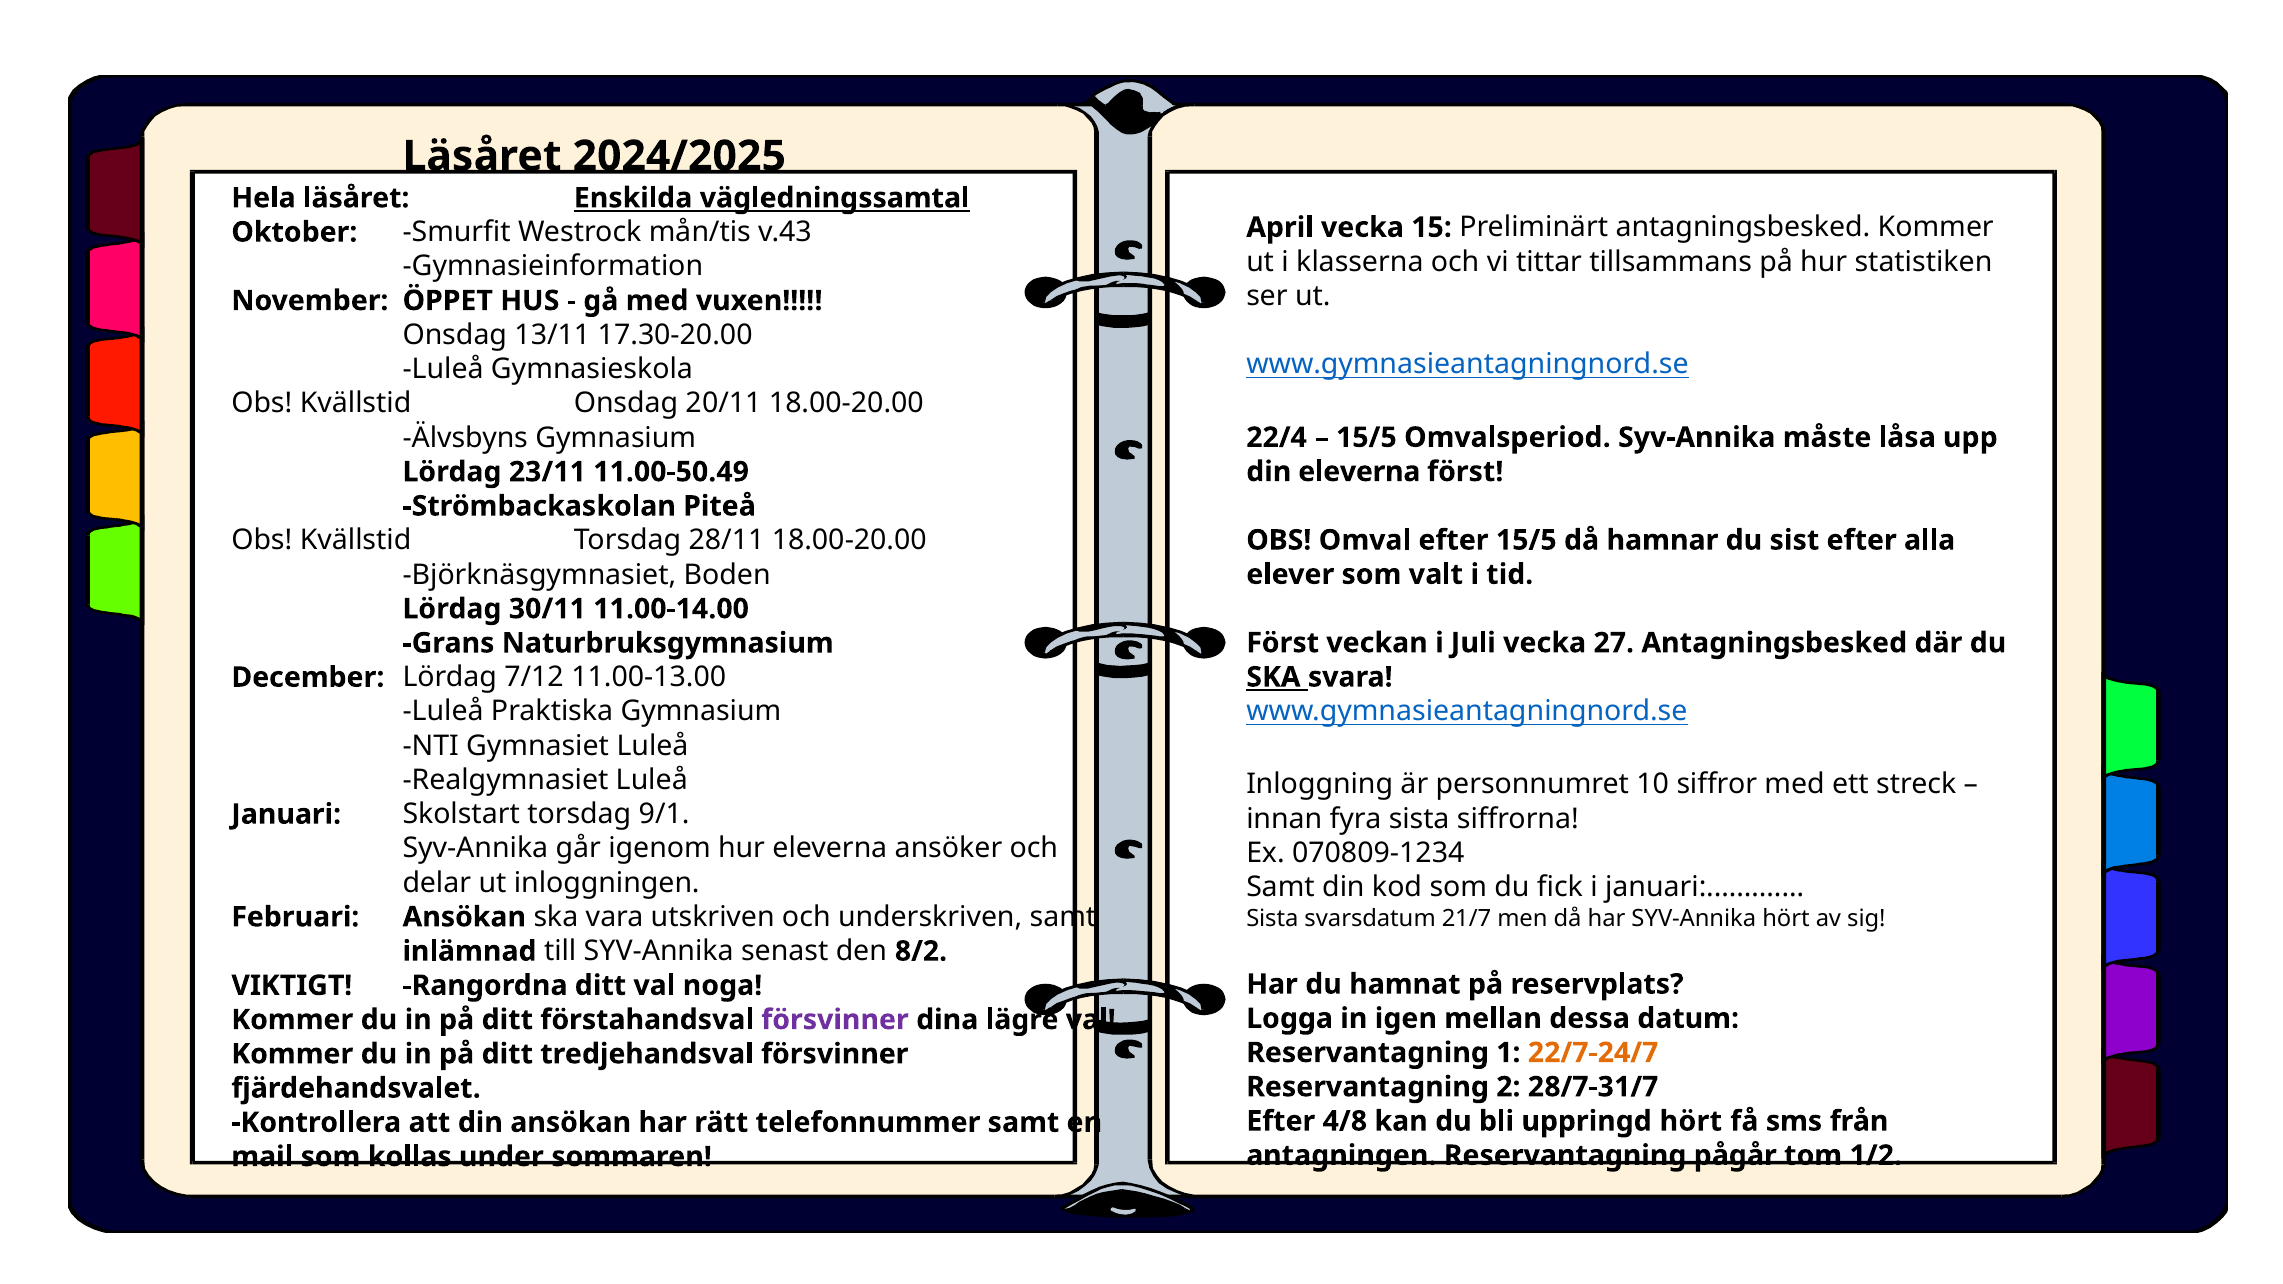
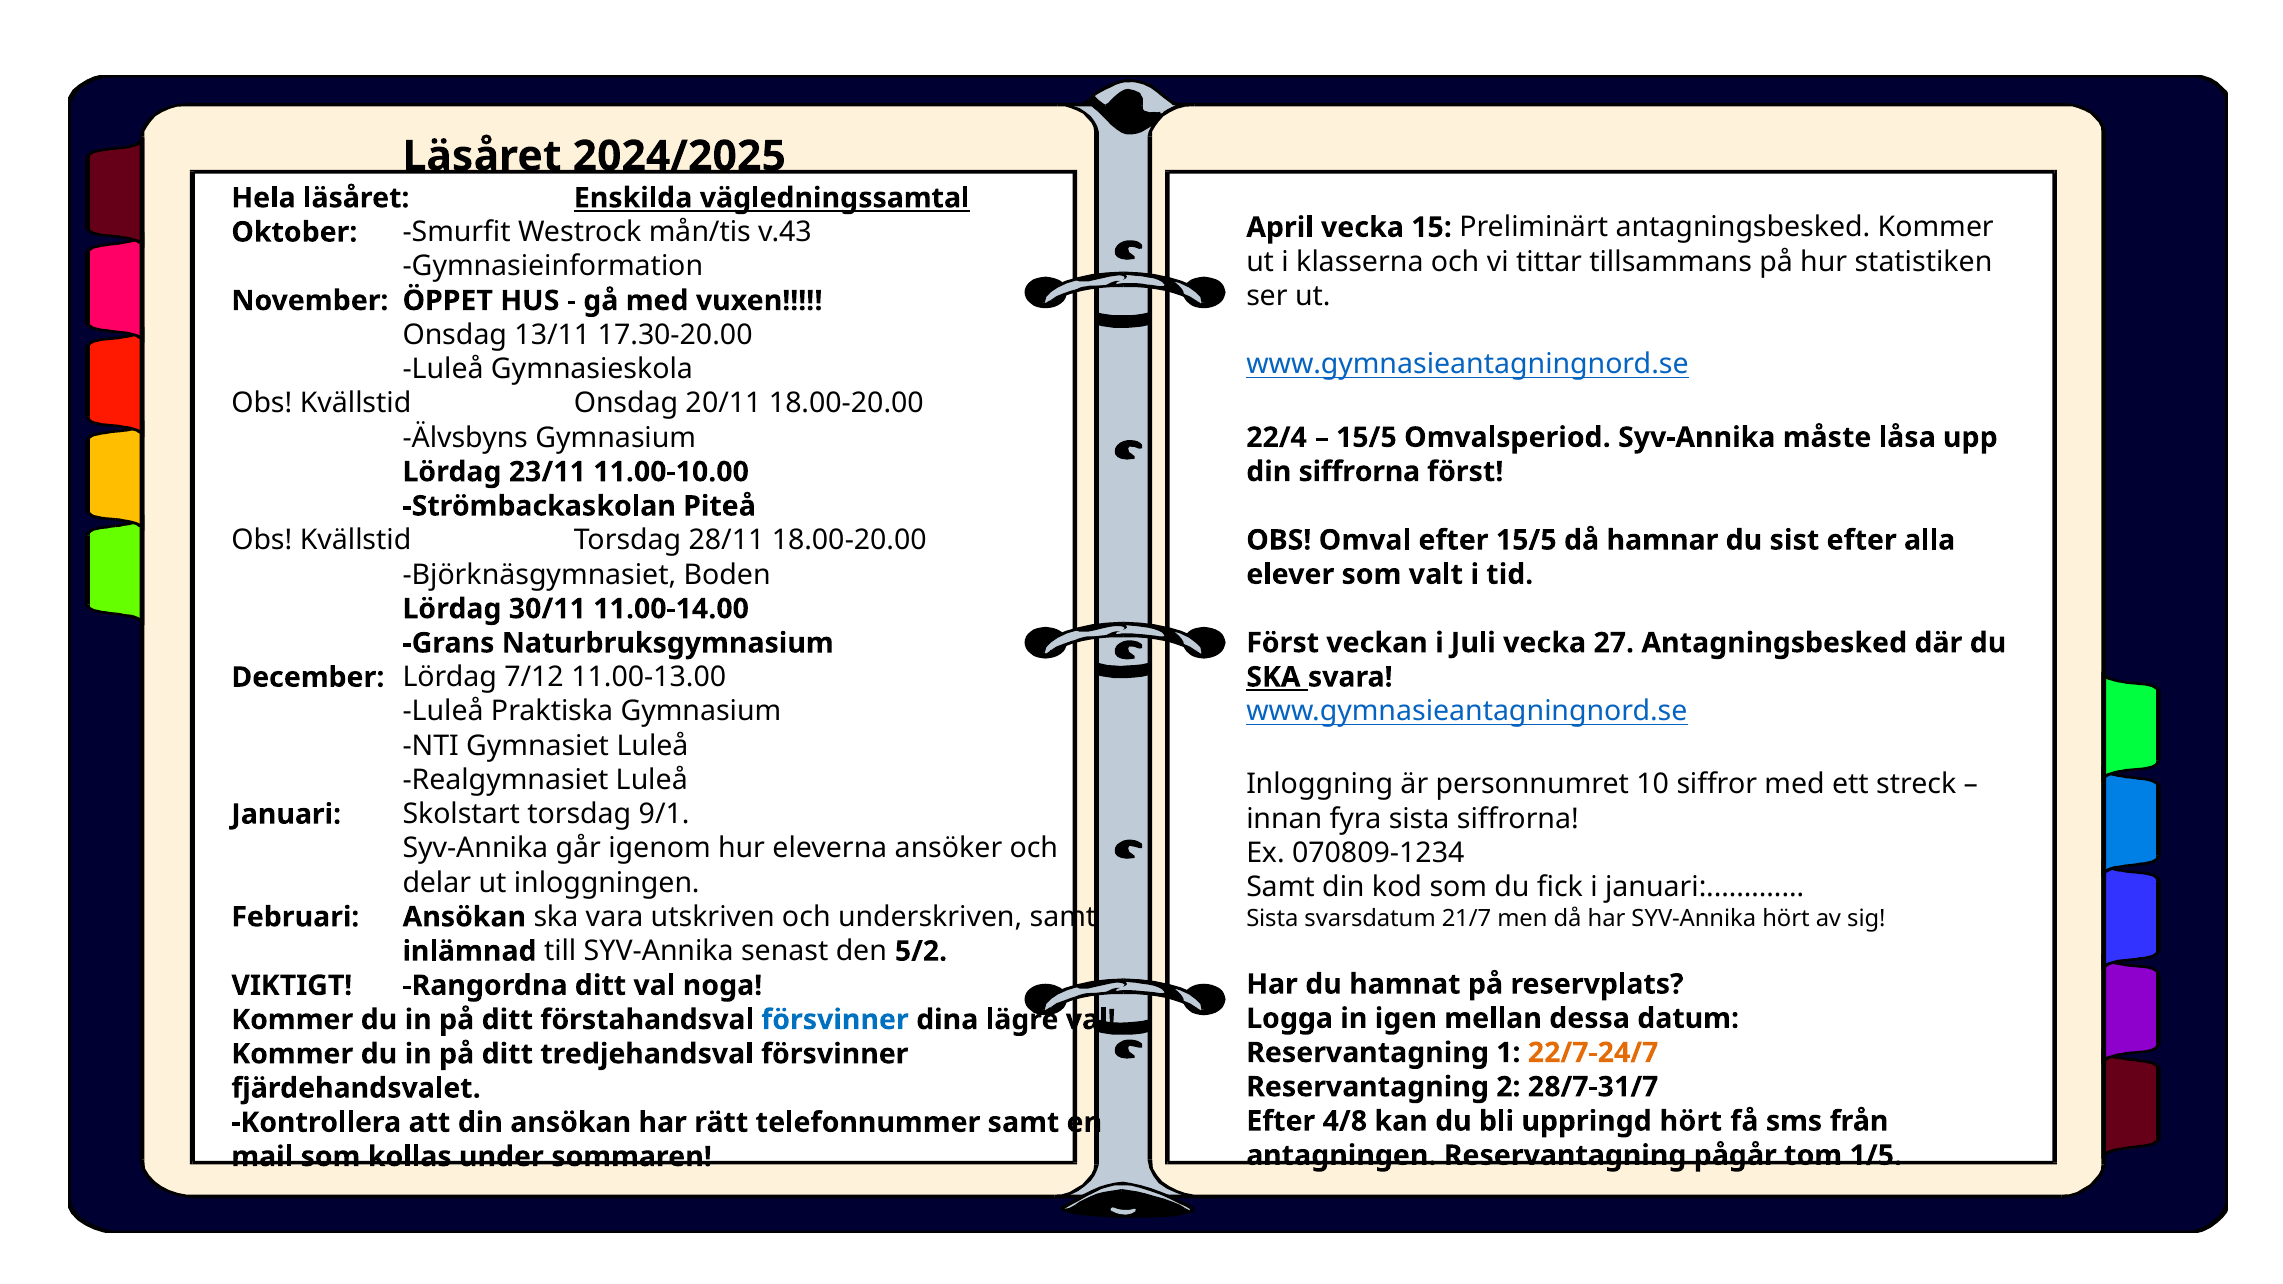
din eleverna: eleverna -> siffrorna
11.00-50.49: 11.00-50.49 -> 11.00-10.00
8/2: 8/2 -> 5/2
försvinner at (835, 1020) colour: purple -> blue
1/2: 1/2 -> 1/5
